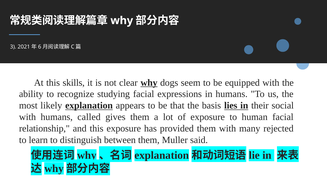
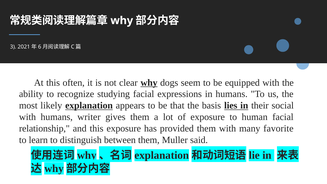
skills: skills -> often
called: called -> writer
rejected: rejected -> favorite
